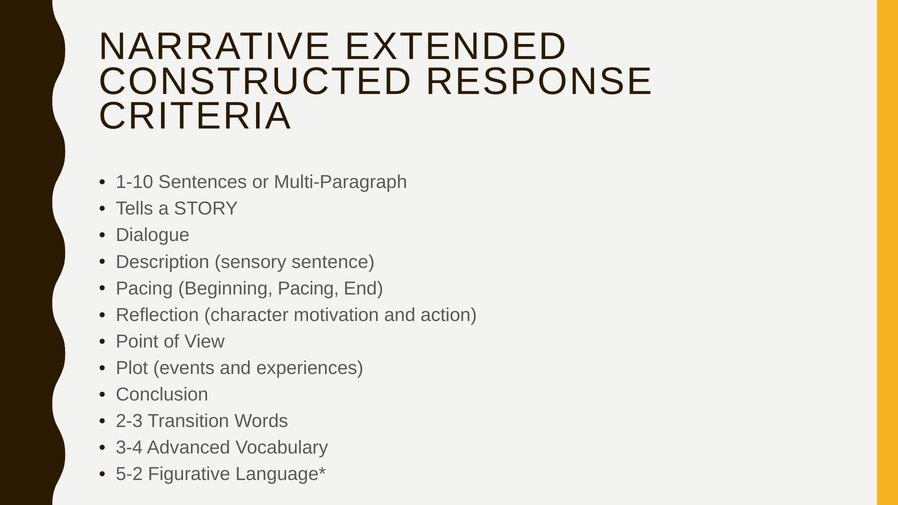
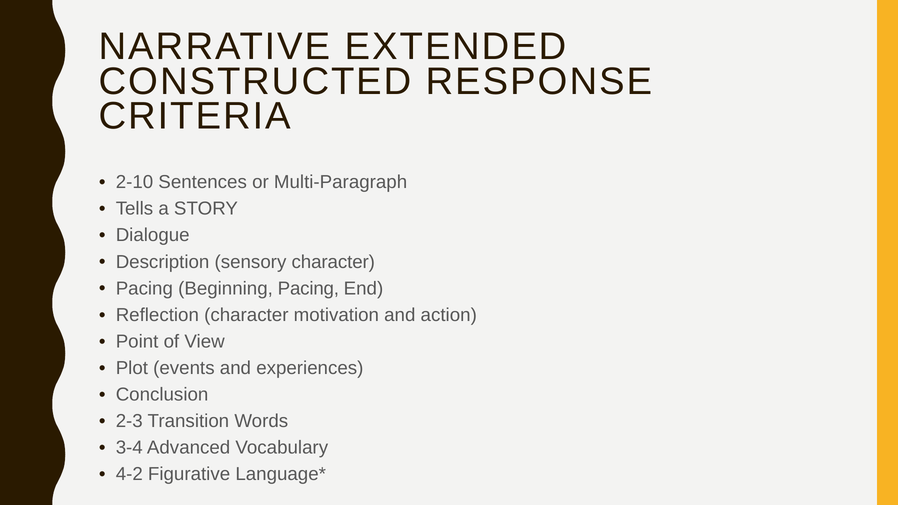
1-10: 1-10 -> 2-10
sensory sentence: sentence -> character
5-2: 5-2 -> 4-2
